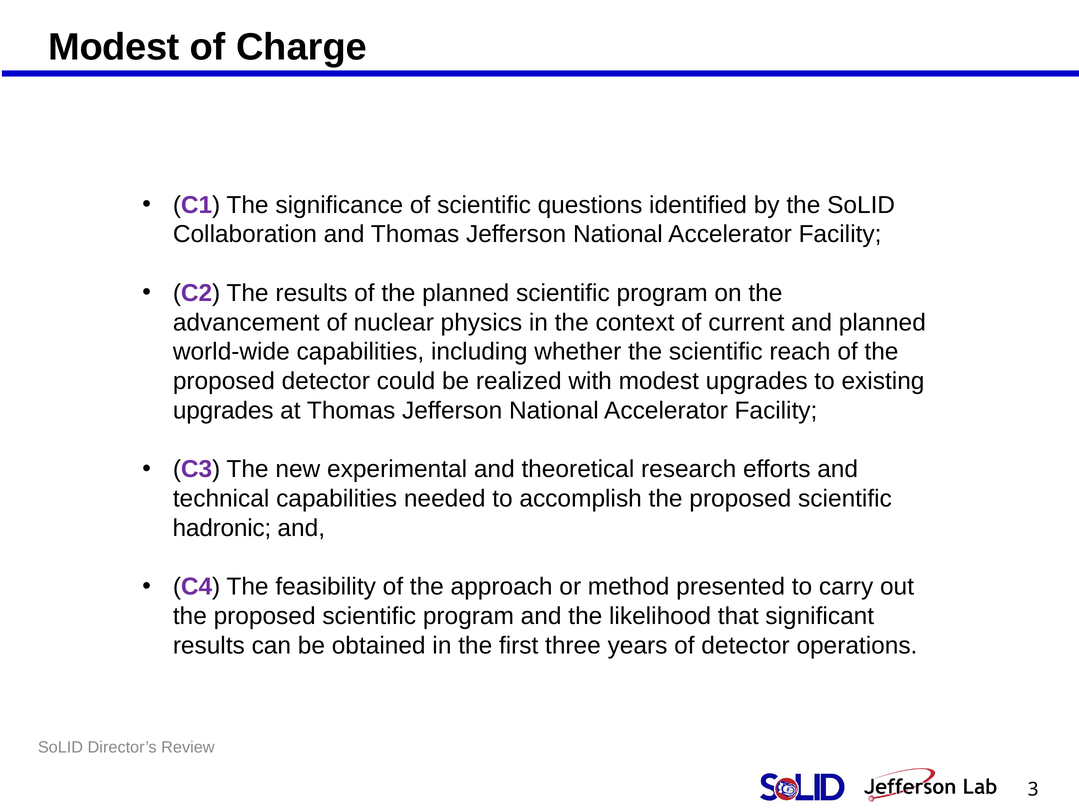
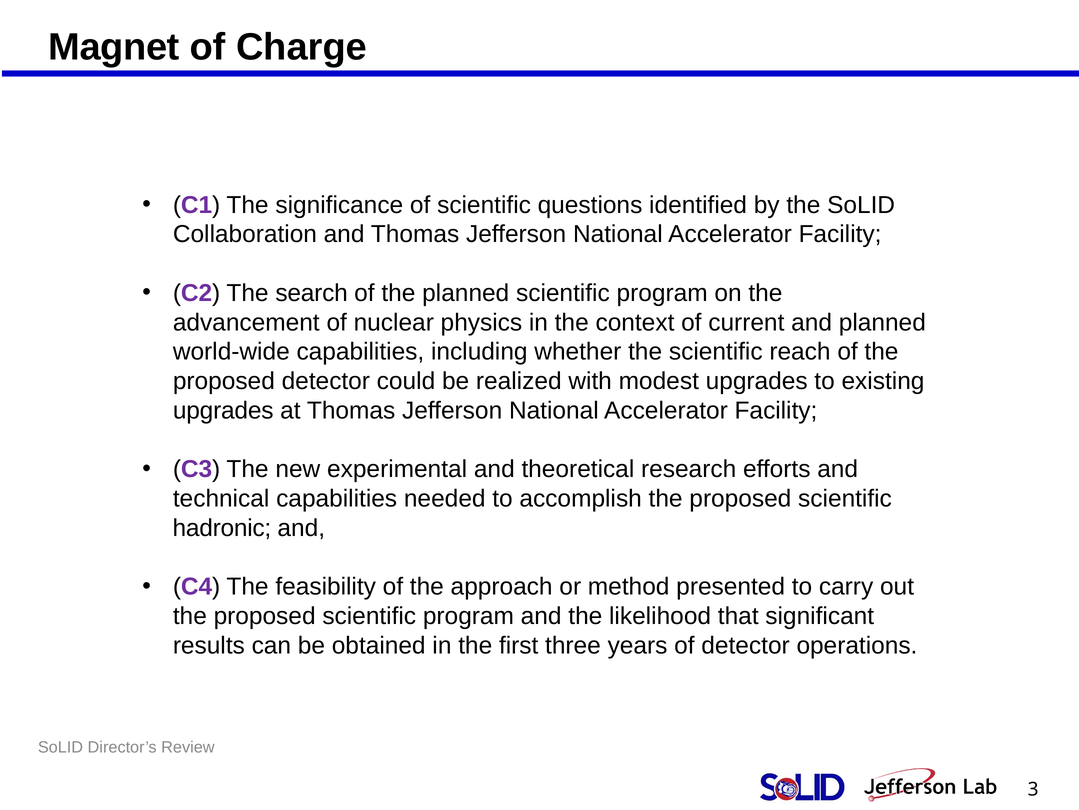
Modest at (114, 47): Modest -> Magnet
The results: results -> search
